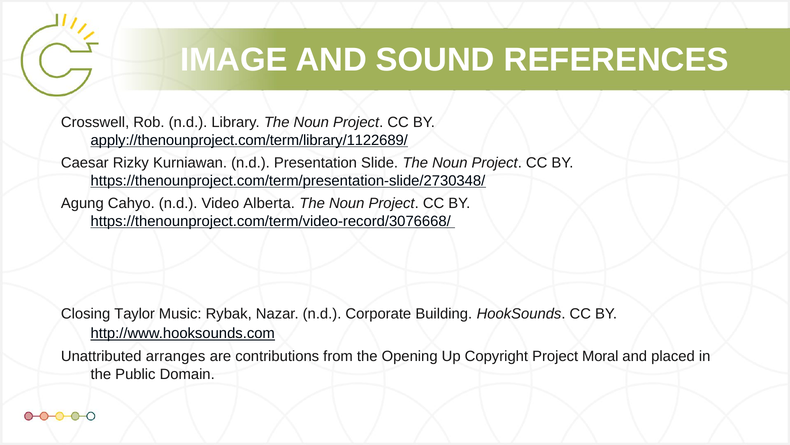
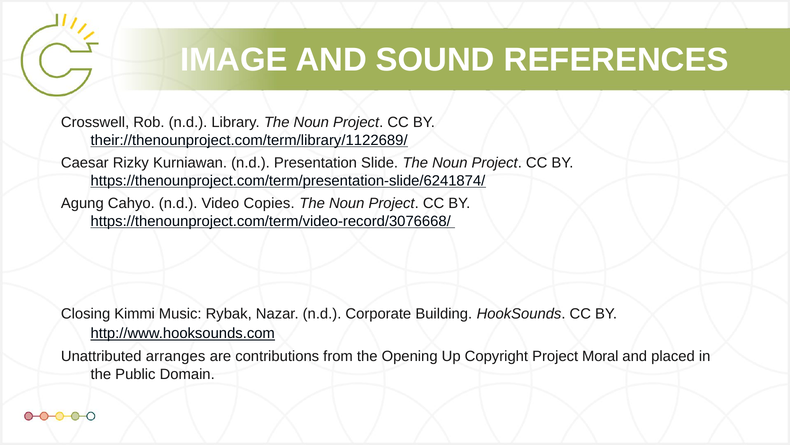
apply://thenounproject.com/term/library/1122689/: apply://thenounproject.com/term/library/1122689/ -> their://thenounproject.com/term/library/1122689/
https://thenounproject.com/term/presentation-slide/2730348/: https://thenounproject.com/term/presentation-slide/2730348/ -> https://thenounproject.com/term/presentation-slide/6241874/
Alberta: Alberta -> Copies
Taylor: Taylor -> Kimmi
